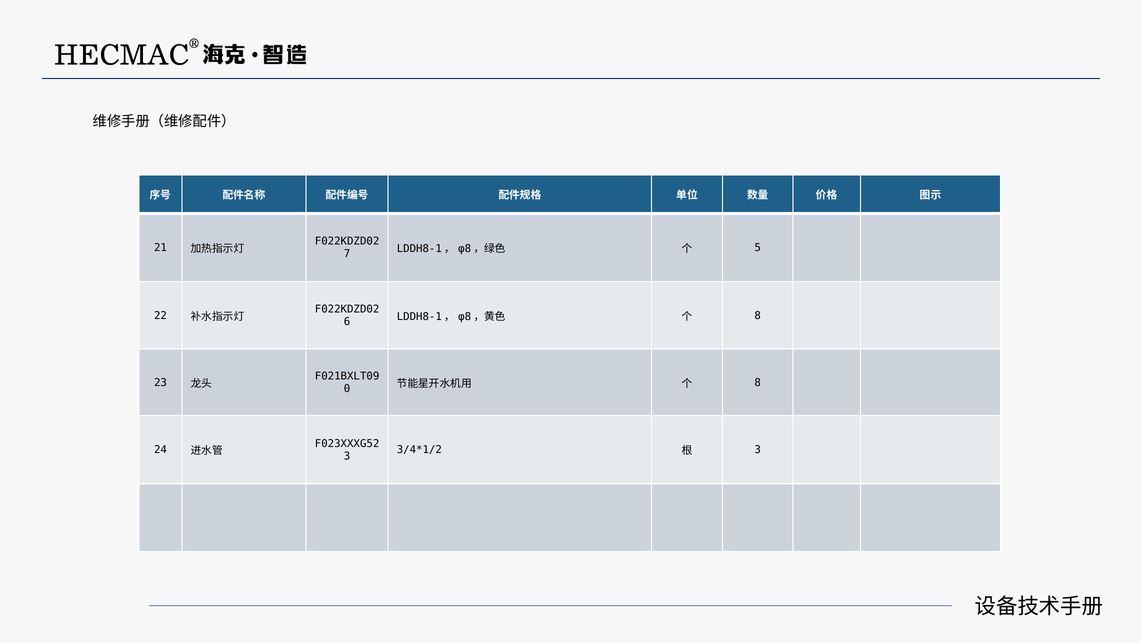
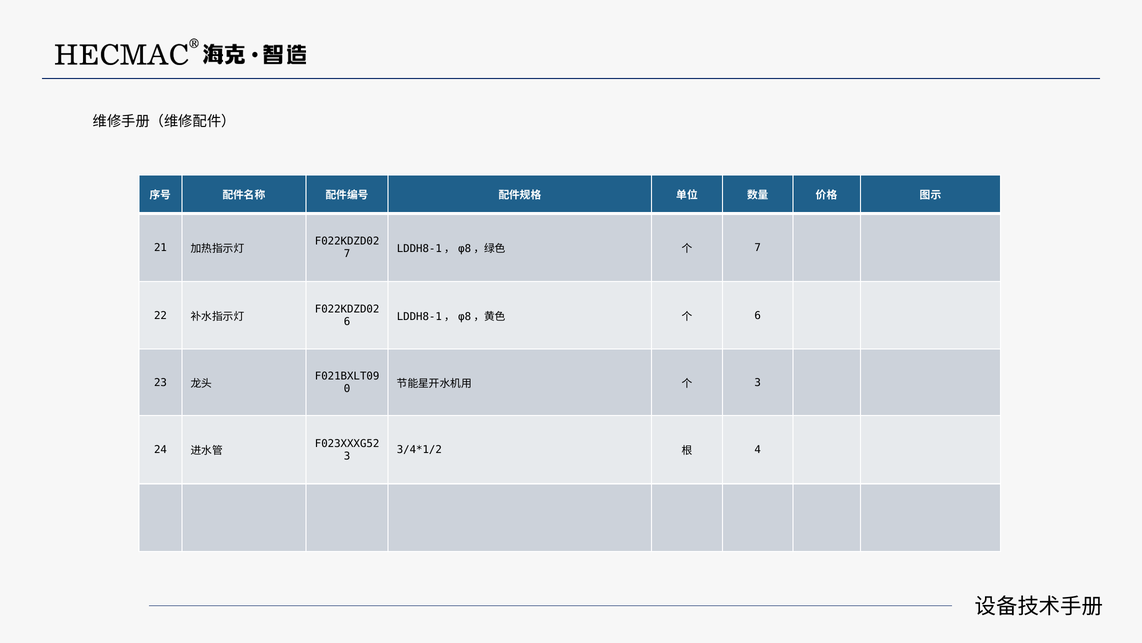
5 at (758, 247): 5 -> 7
8 at (758, 315): 8 -> 6
8 at (758, 382): 8 -> 3
3 at (758, 449): 3 -> 4
